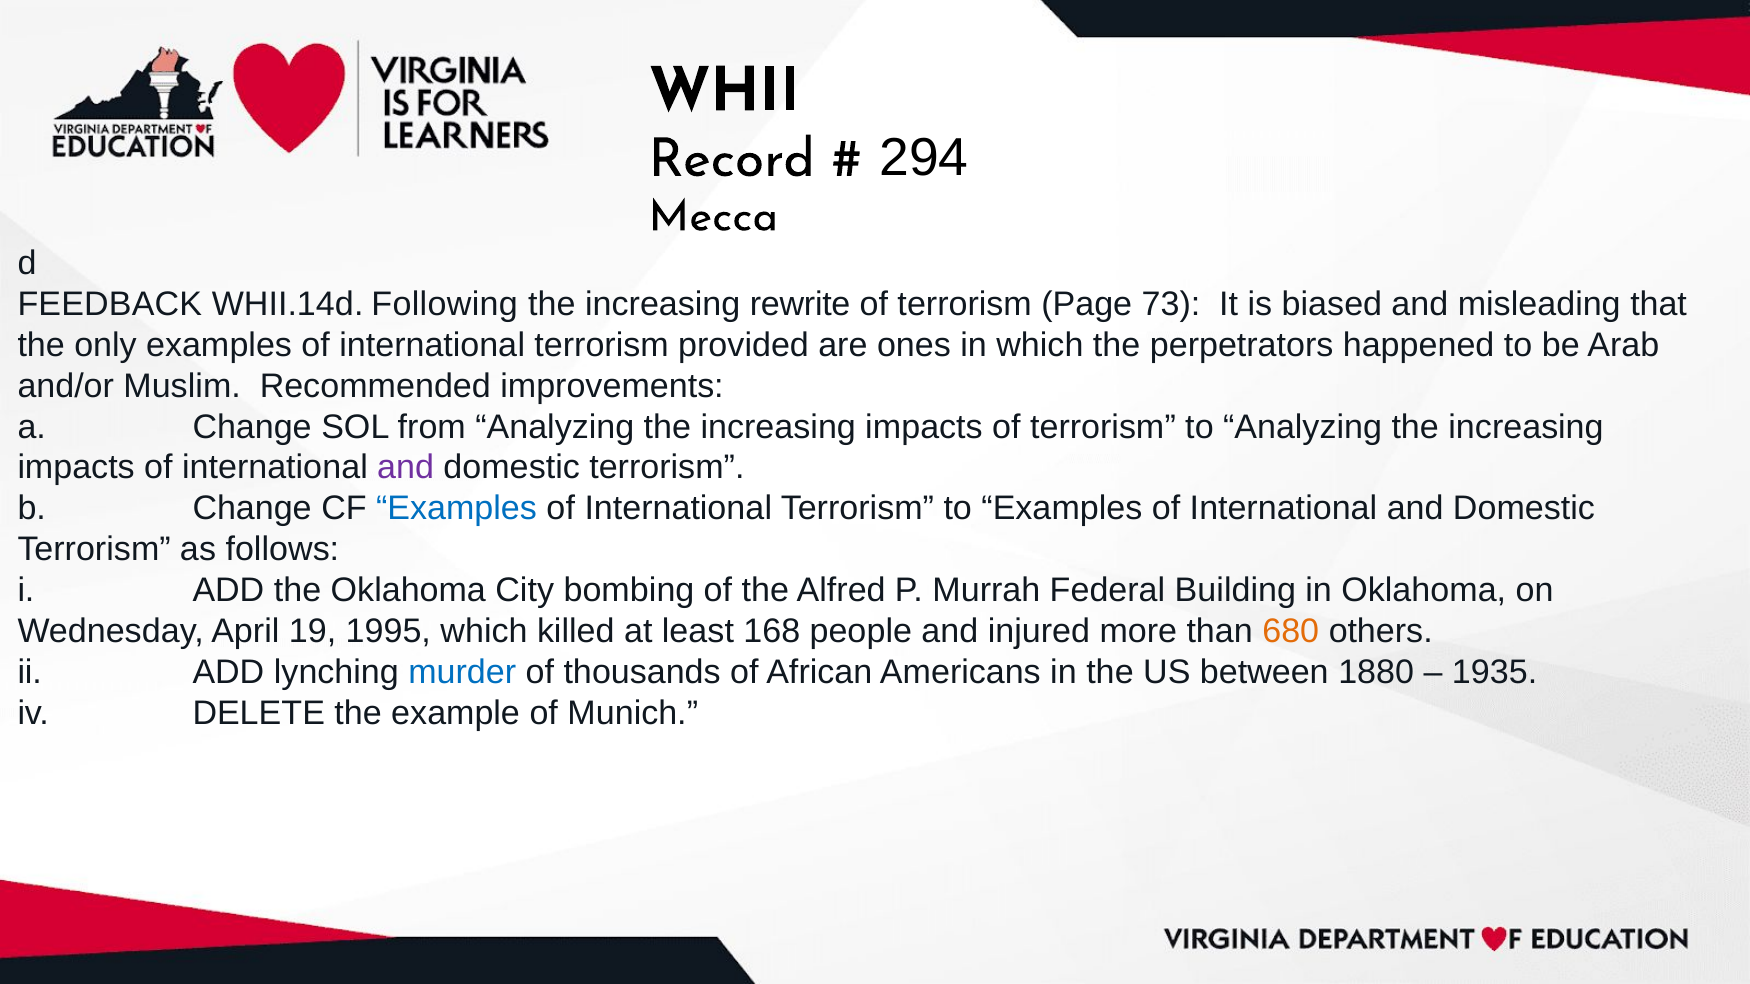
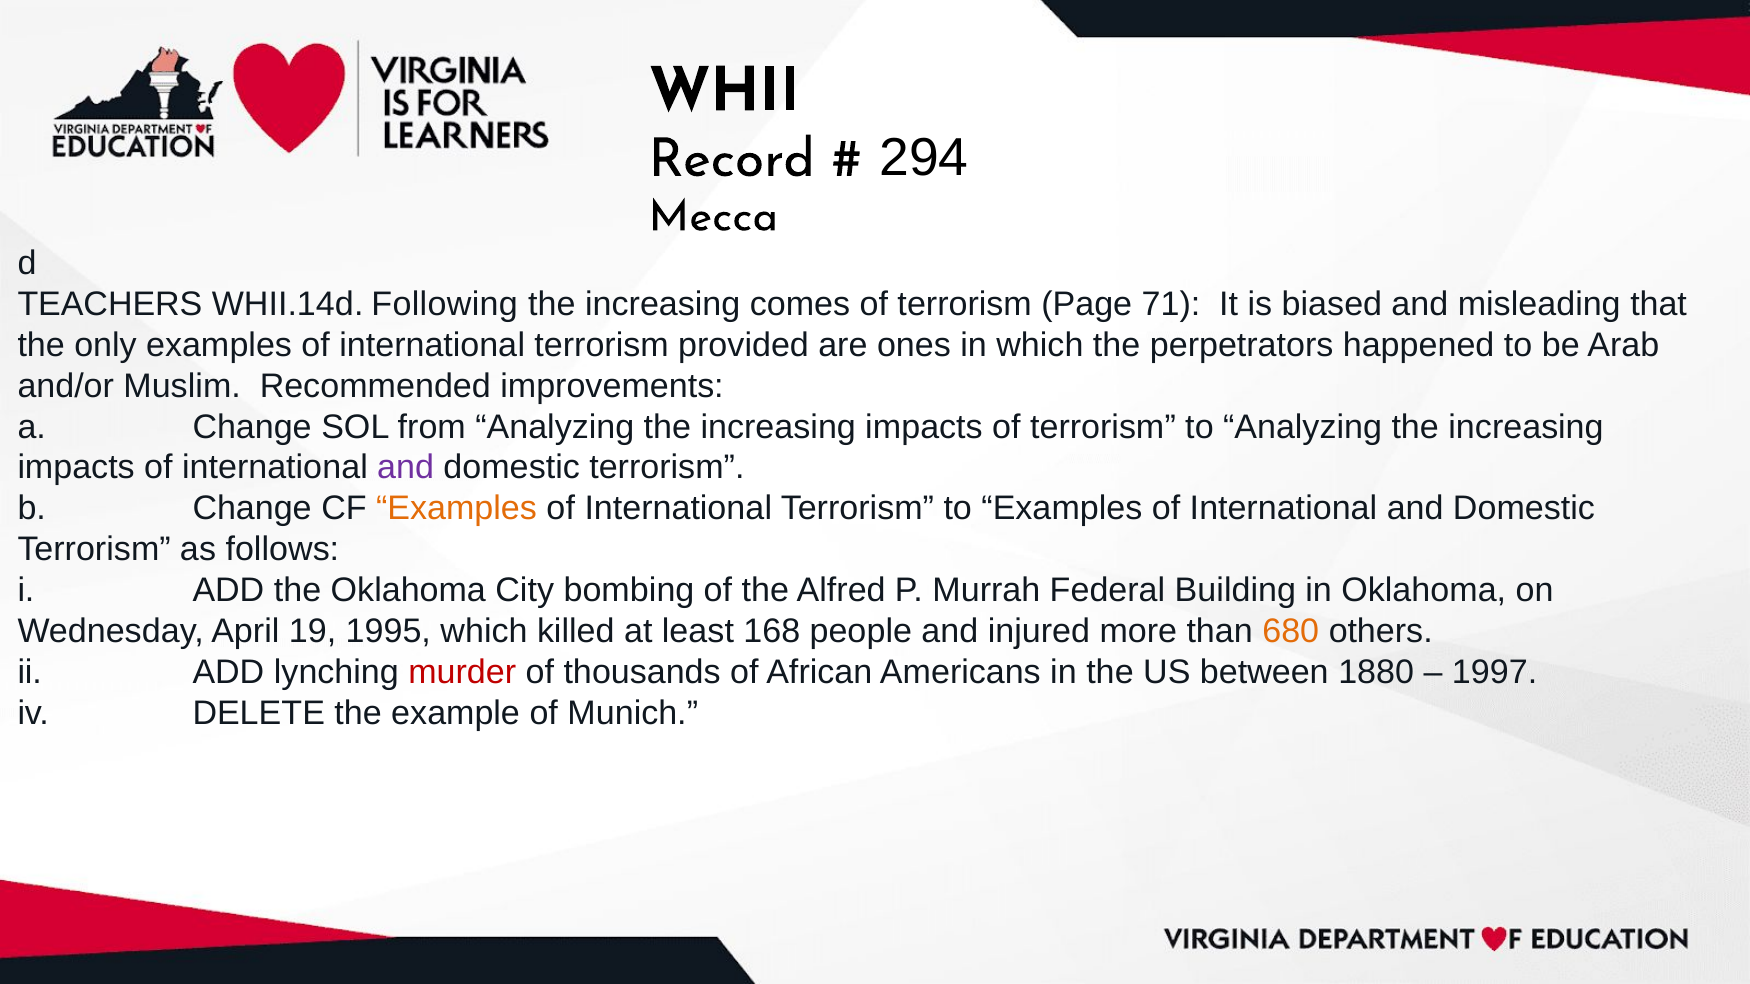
FEEDBACK: FEEDBACK -> TEACHERS
rewrite: rewrite -> comes
73: 73 -> 71
Examples at (457, 509) colour: blue -> orange
murder colour: blue -> red
1935: 1935 -> 1997
